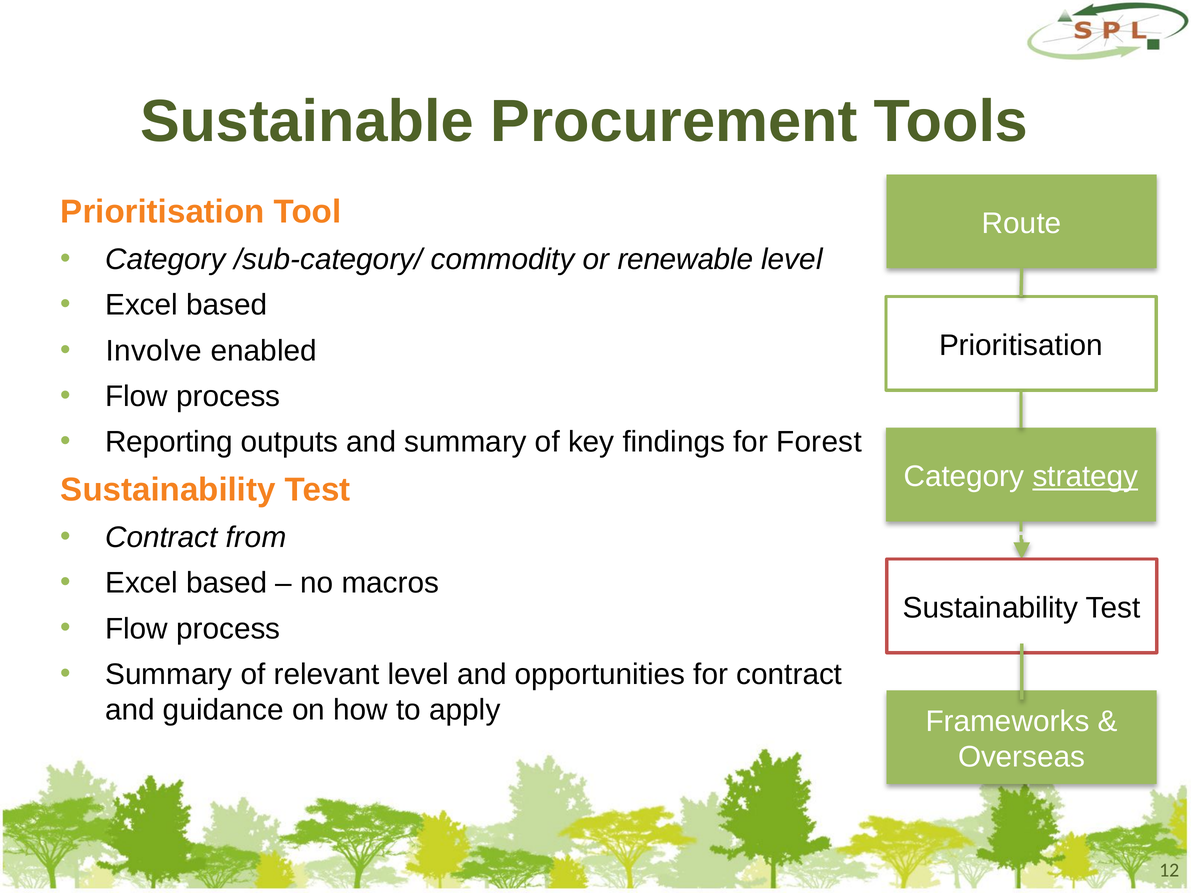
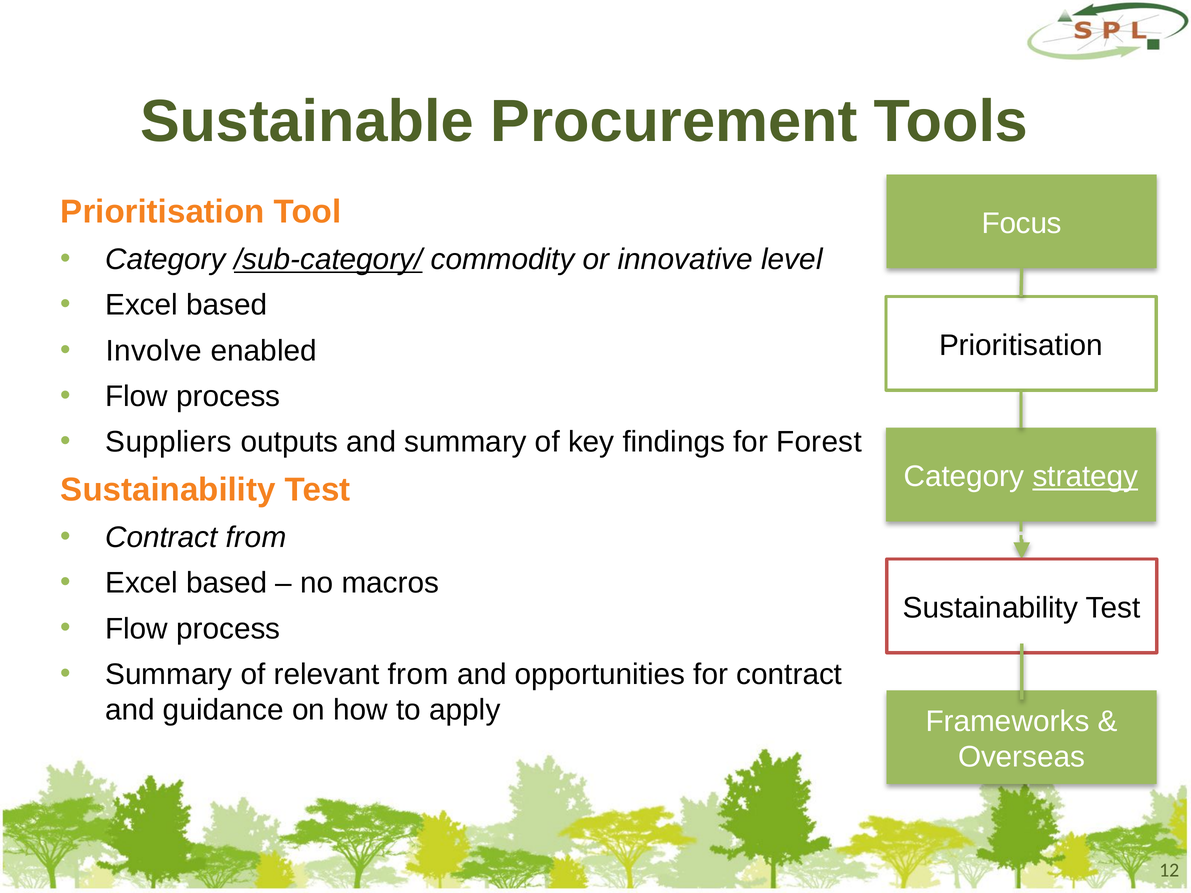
Route: Route -> Focus
/sub-category/ underline: none -> present
renewable: renewable -> innovative
Reporting: Reporting -> Suppliers
relevant level: level -> from
